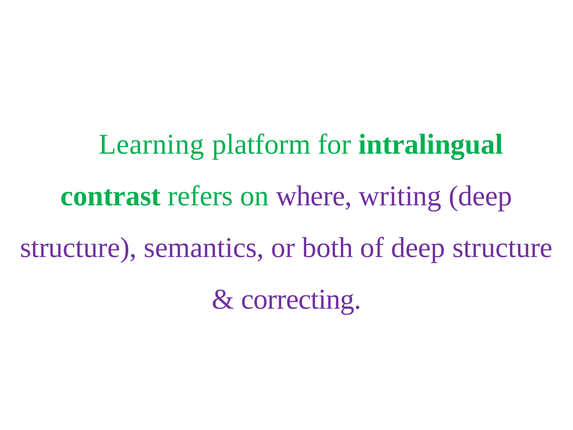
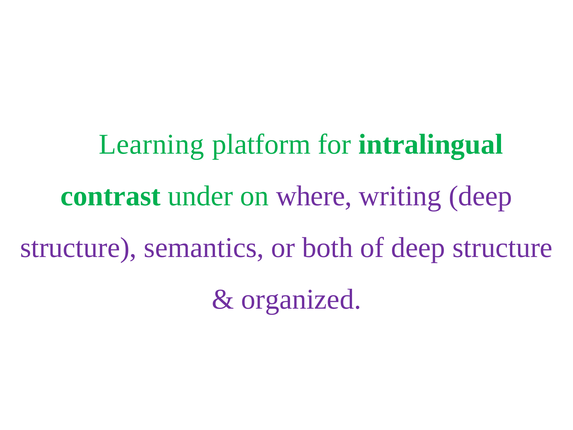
refers: refers -> under
correcting: correcting -> organized
